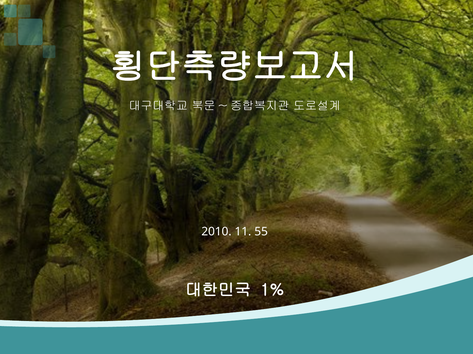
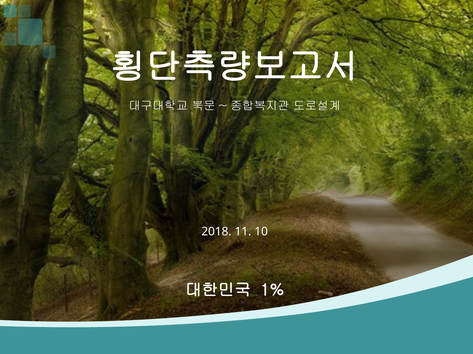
2010: 2010 -> 2018
55: 55 -> 10
